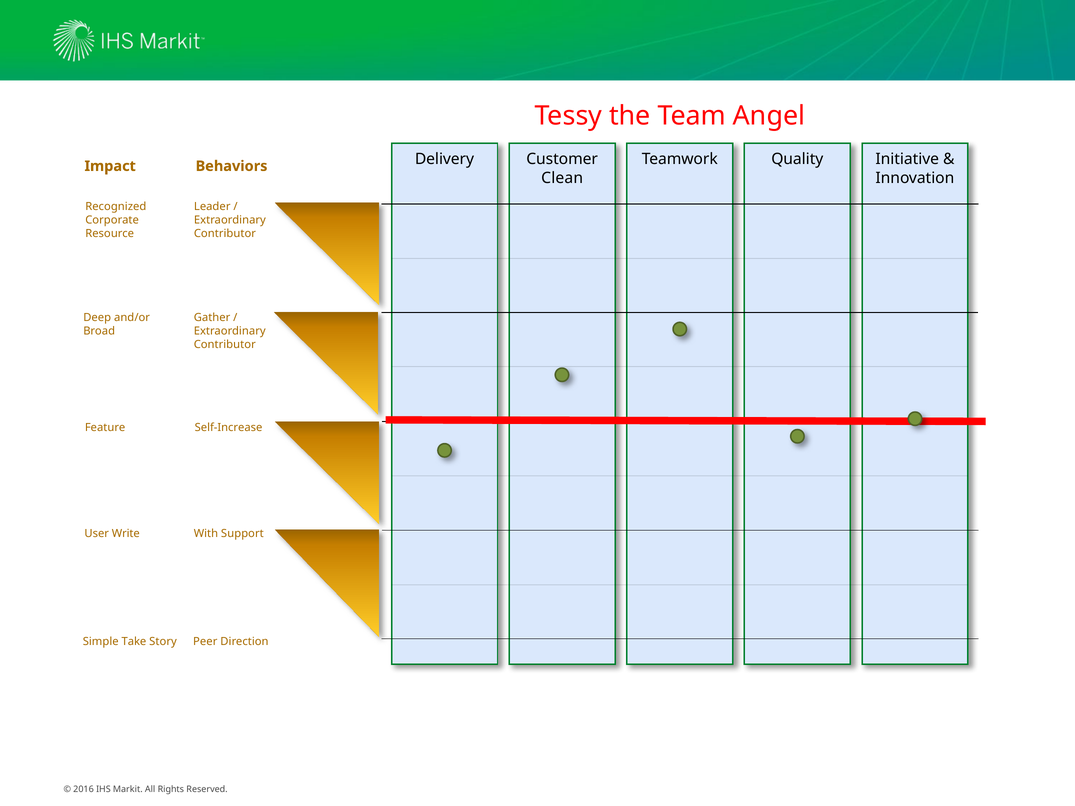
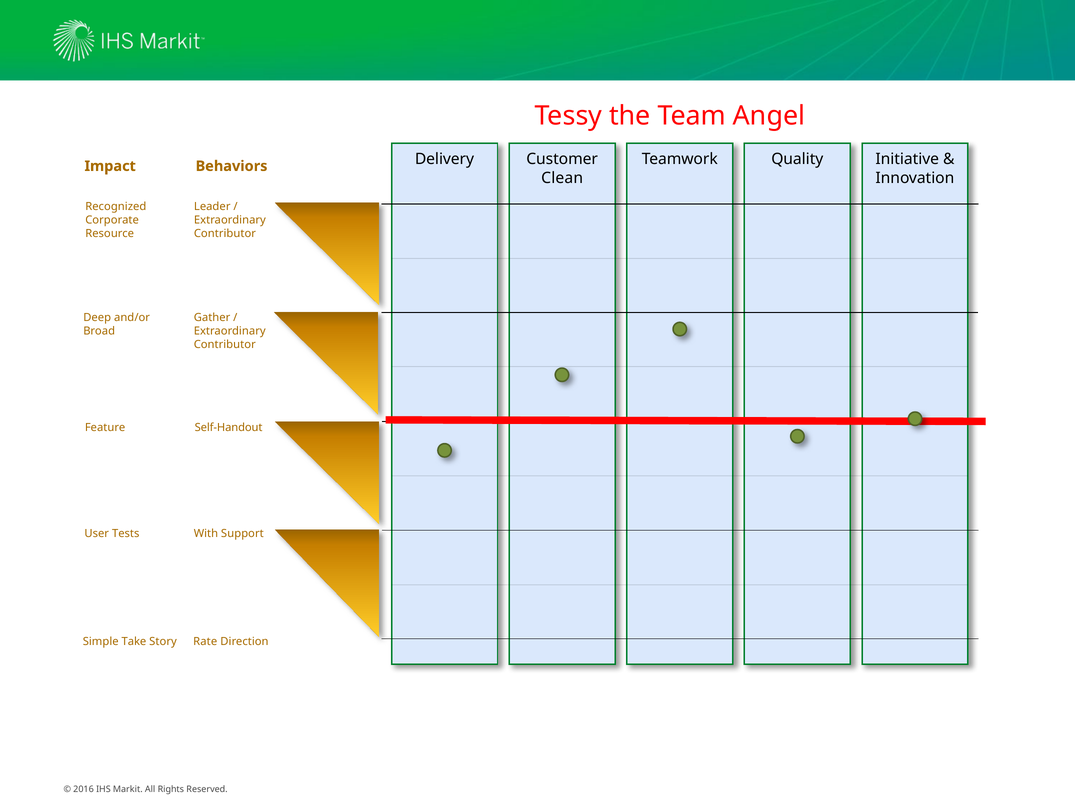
Self-Increase: Self-Increase -> Self-Handout
Write: Write -> Tests
Peer: Peer -> Rate
